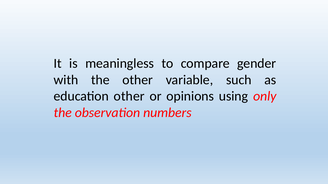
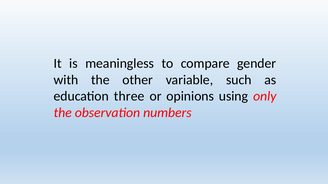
education other: other -> three
